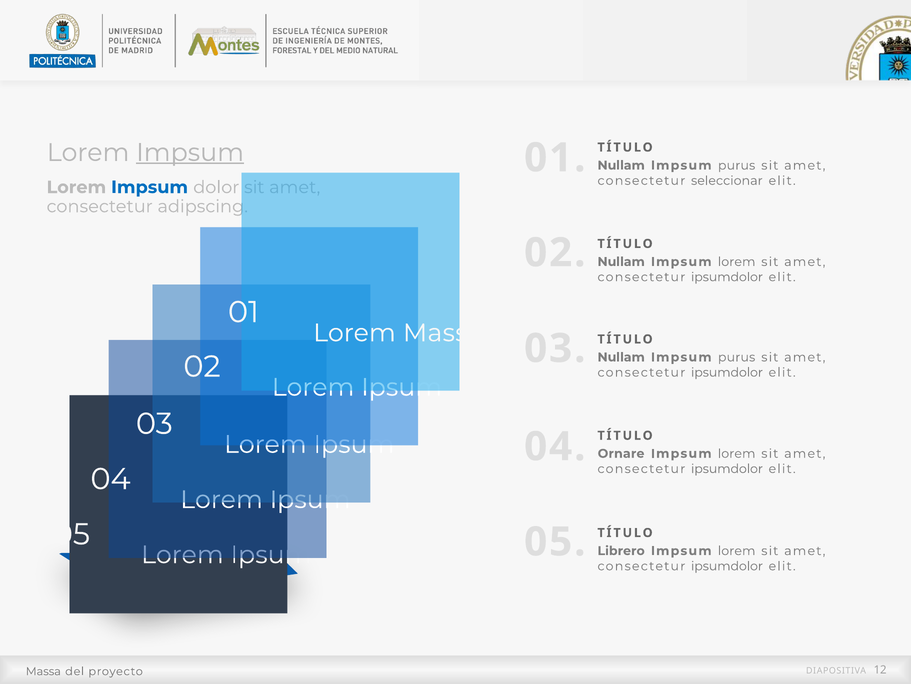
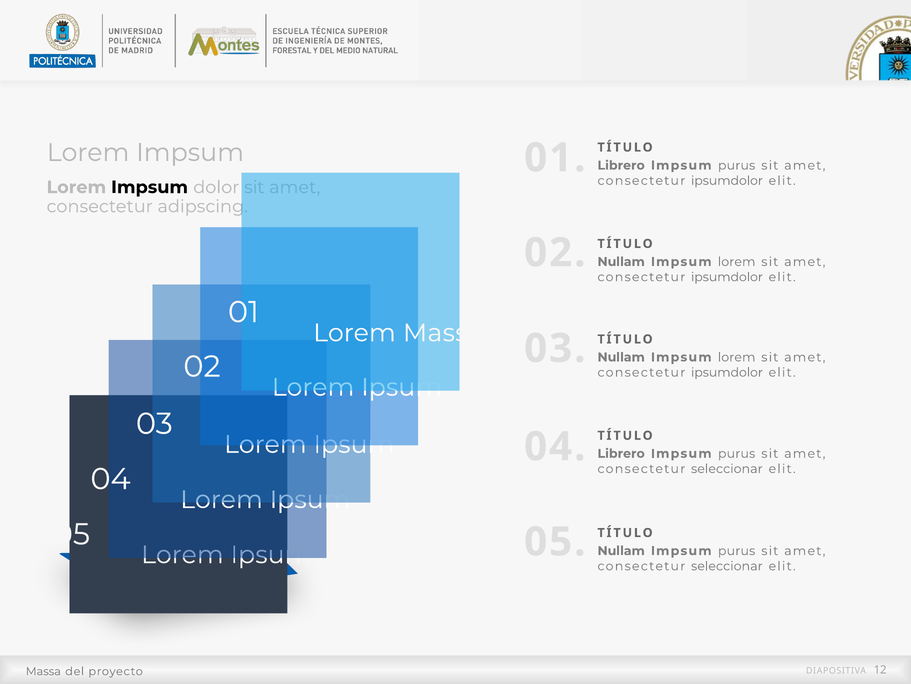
Impsum at (190, 152) underline: present -> none
Nullam at (621, 165): Nullam -> Librero
seleccionar at (727, 180): seleccionar -> ipsumdolor
Impsum at (150, 187) colour: blue -> black
purus at (737, 357): purus -> lorem
Ornare at (621, 453): Ornare -> Librero
lorem at (737, 453): lorem -> purus
ipsumdolor at (727, 468): ipsumdolor -> seleccionar
Librero at (621, 550): Librero -> Nullam
lorem at (737, 550): lorem -> purus
ipsumdolor at (727, 566): ipsumdolor -> seleccionar
